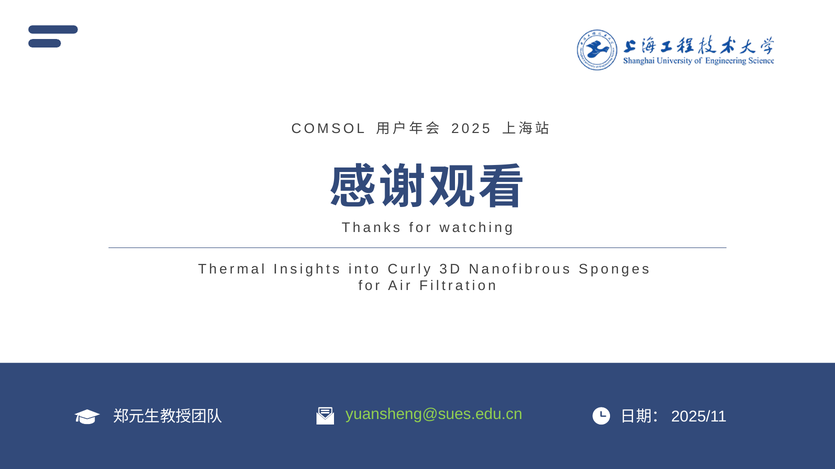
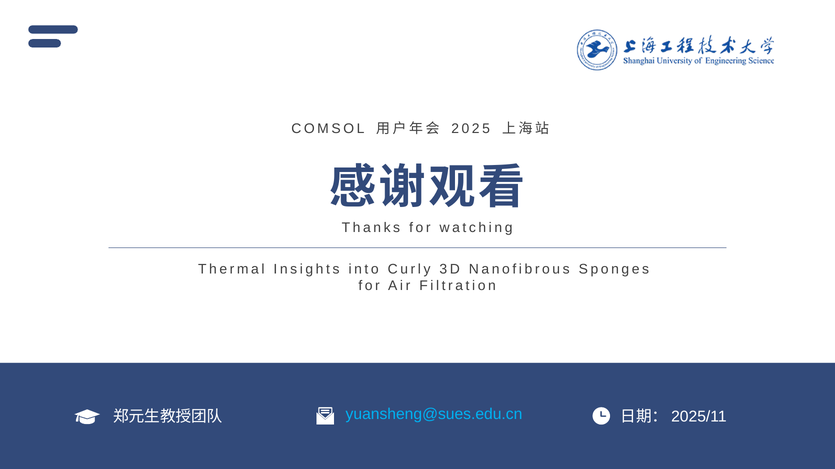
yuansheng@sues.edu.cn colour: light green -> light blue
